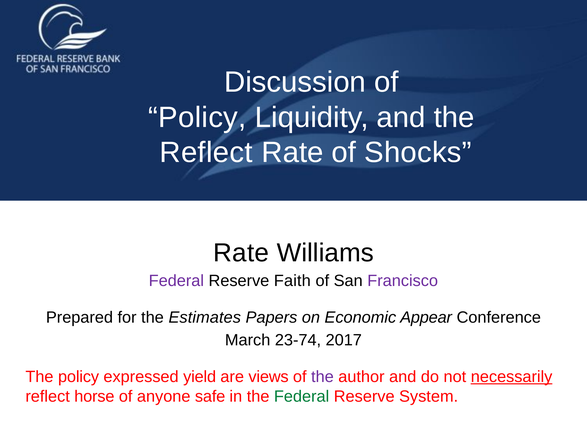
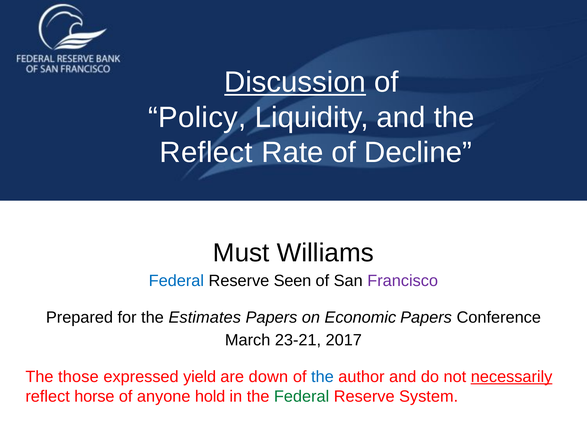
Discussion underline: none -> present
Shocks: Shocks -> Decline
Rate at (241, 253): Rate -> Must
Federal at (176, 281) colour: purple -> blue
Faith: Faith -> Seen
Economic Appear: Appear -> Papers
23-74: 23-74 -> 23-21
The policy: policy -> those
views: views -> down
the at (322, 377) colour: purple -> blue
safe: safe -> hold
